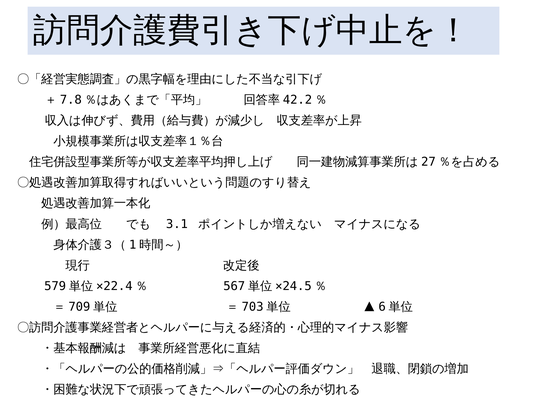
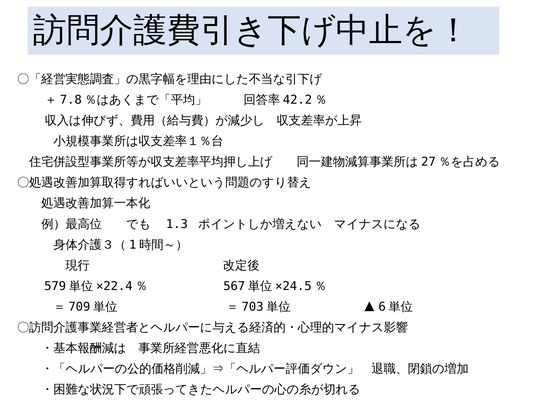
3.1: 3.1 -> 1.3
